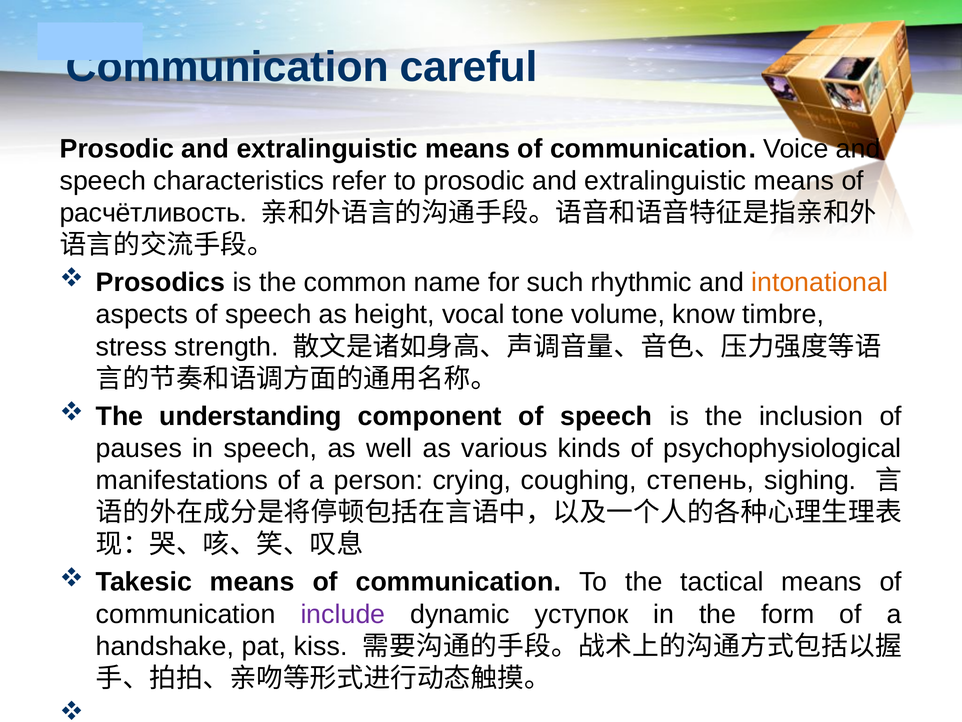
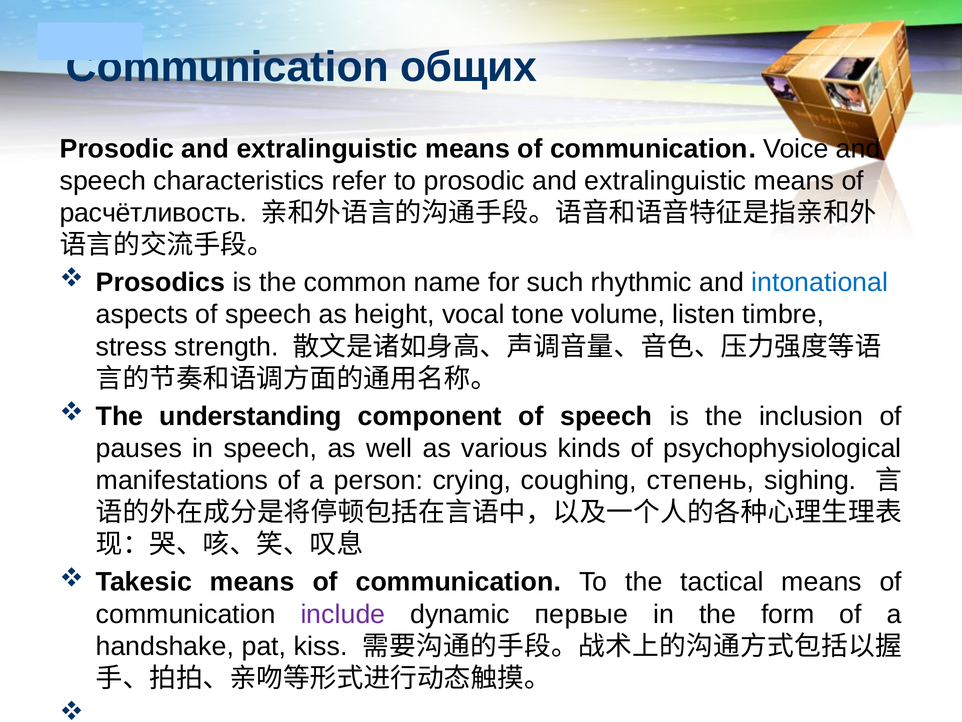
careful: careful -> общих
intonational colour: orange -> blue
know: know -> listen
уступок: уступок -> первые
